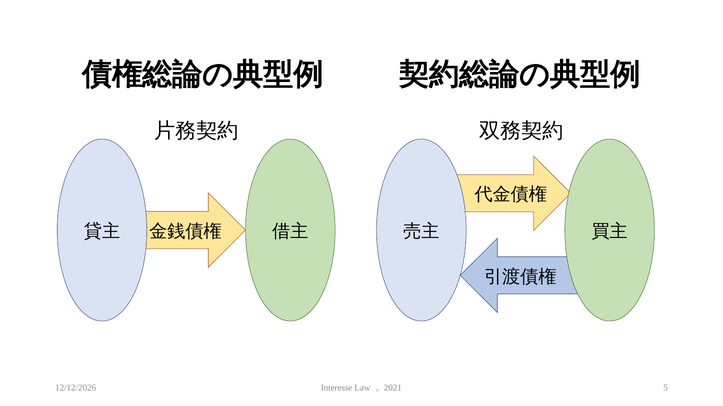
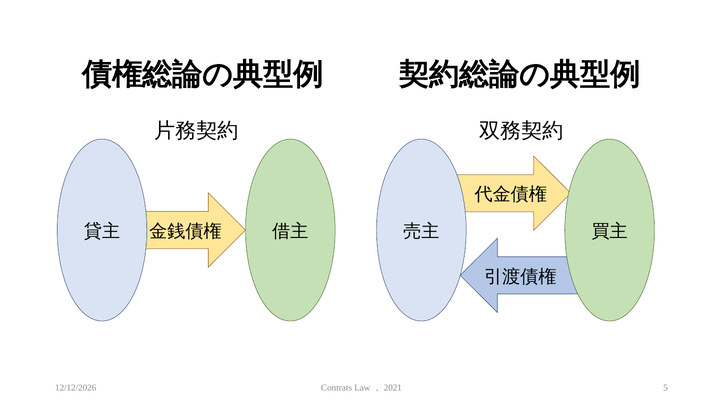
Interesse: Interesse -> Contrats
